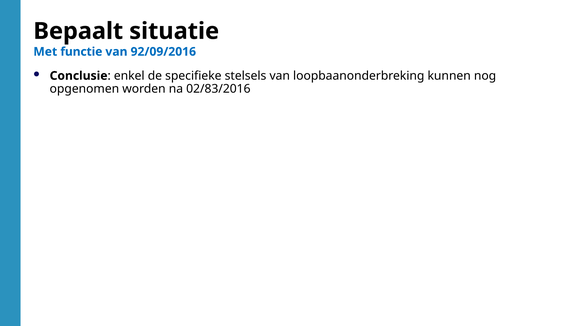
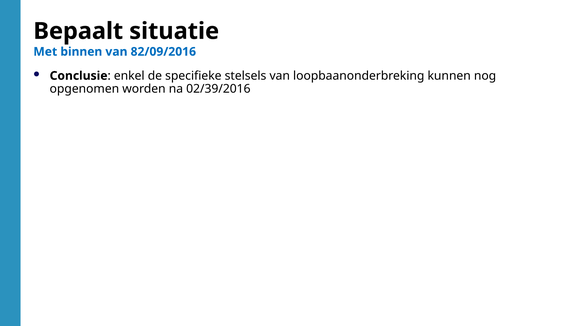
functie: functie -> binnen
92/09/2016: 92/09/2016 -> 82/09/2016
02/83/2016: 02/83/2016 -> 02/39/2016
